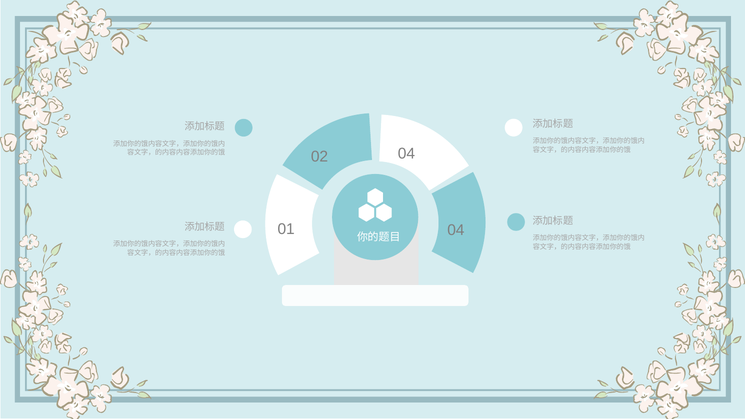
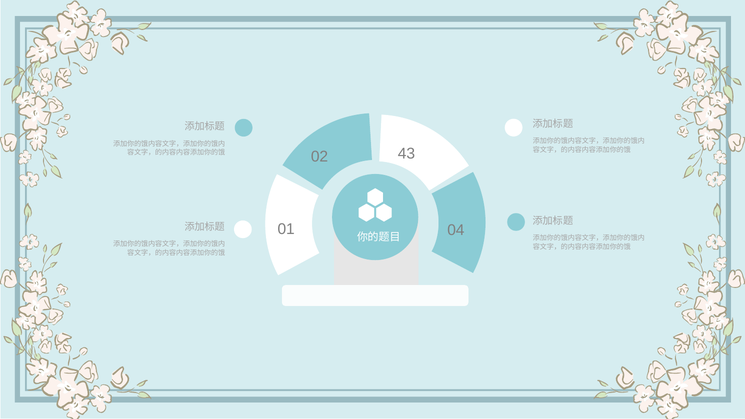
02 04: 04 -> 43
